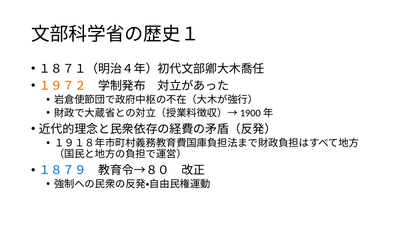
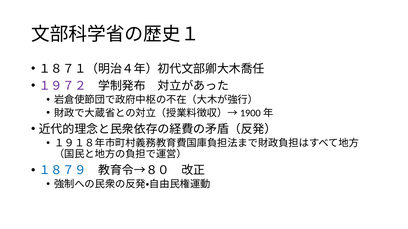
１９７２ colour: orange -> purple
